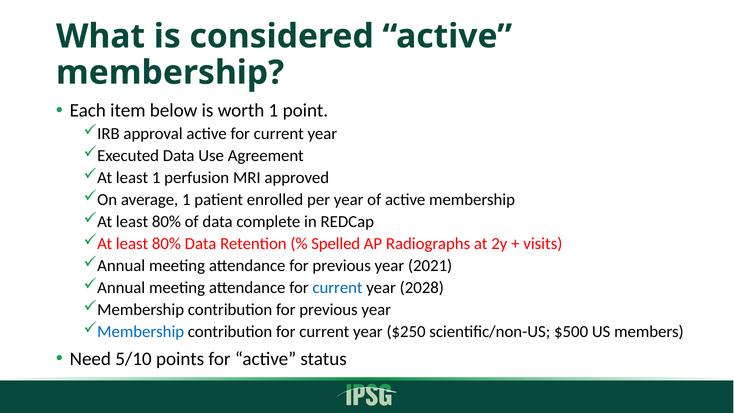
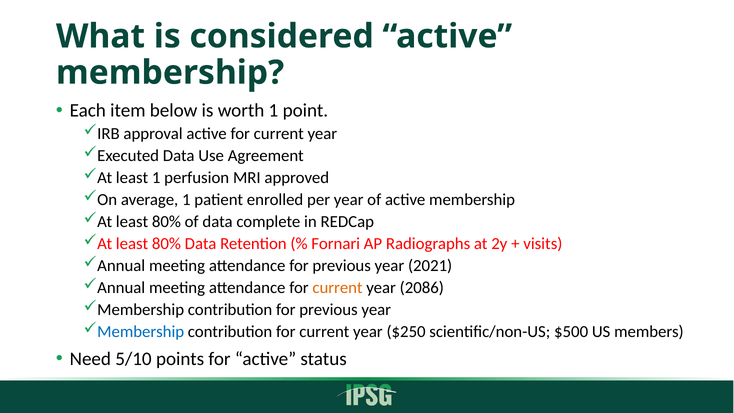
Spelled: Spelled -> Fornari
current at (338, 288) colour: blue -> orange
2028: 2028 -> 2086
